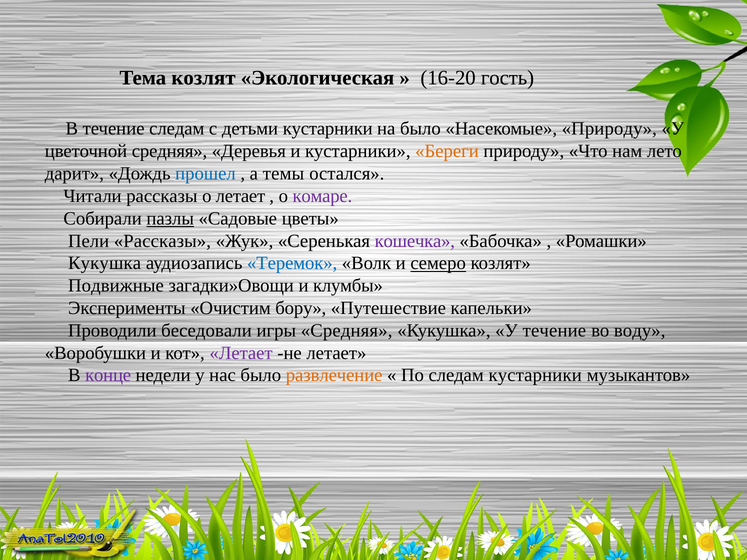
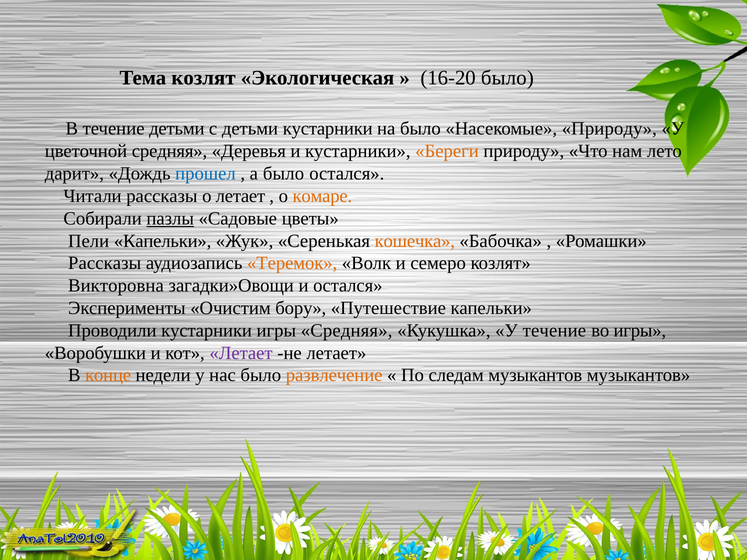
16-20 гость: гость -> было
течение следам: следам -> детьми
а темы: темы -> было
комаре colour: purple -> orange
Пели Рассказы: Рассказы -> Капельки
кошечка colour: purple -> orange
Кукушка at (105, 263): Кукушка -> Рассказы
Теремок colour: blue -> orange
семеро underline: present -> none
Подвижные: Подвижные -> Викторовна
и клумбы: клумбы -> остался
Проводили беседовали: беседовали -> кустарники
во воду: воду -> игры
конце colour: purple -> orange
следам кустарники: кустарники -> музыкантов
